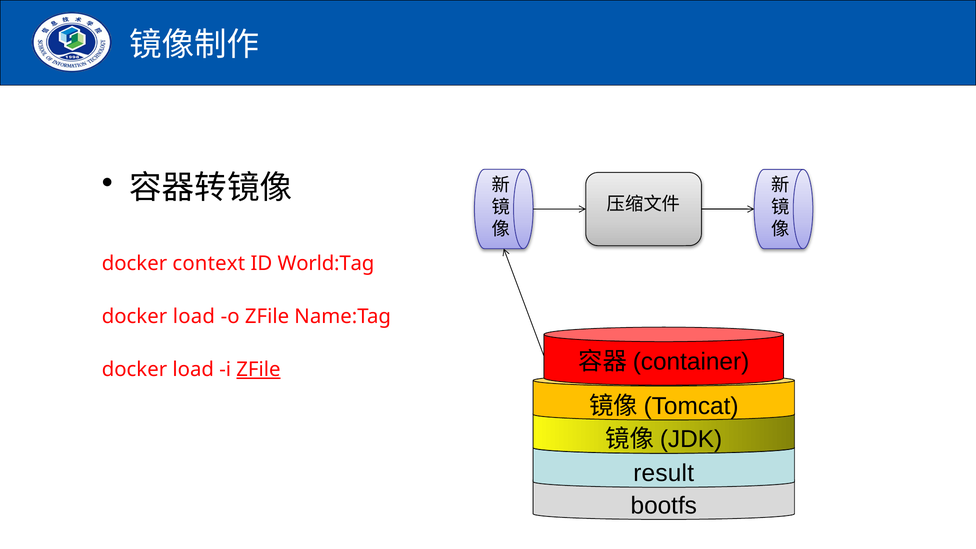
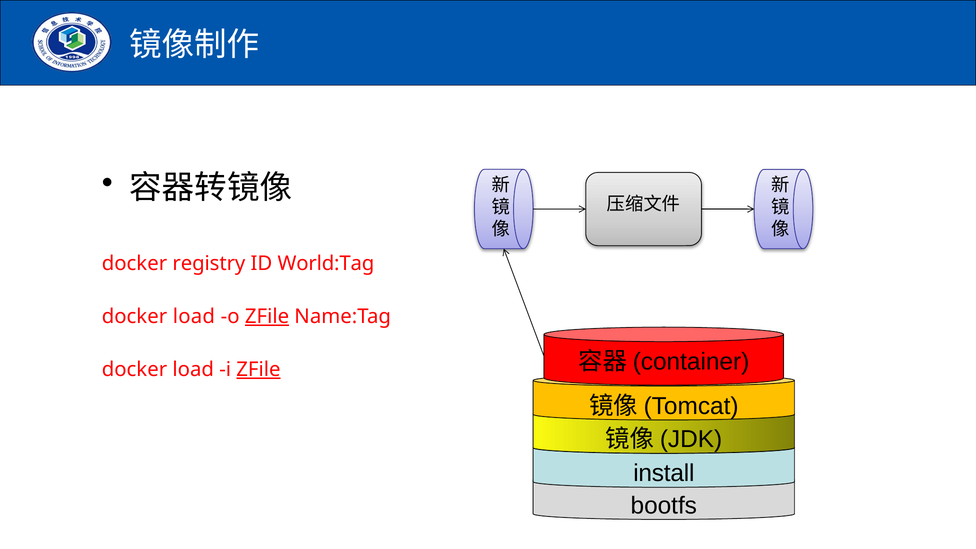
context: context -> registry
ZFile at (267, 317) underline: none -> present
result: result -> install
